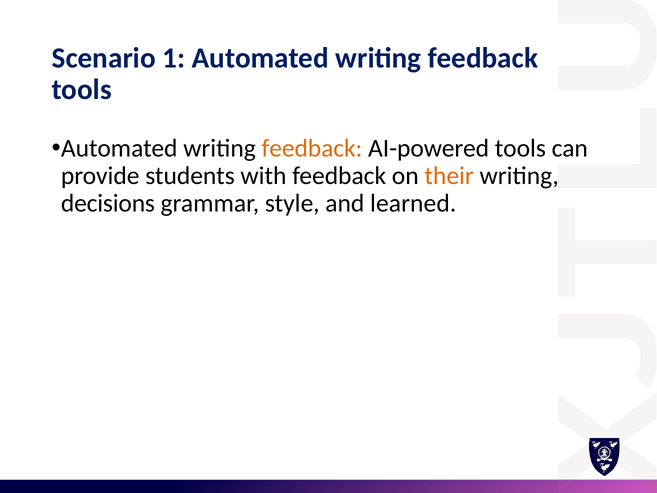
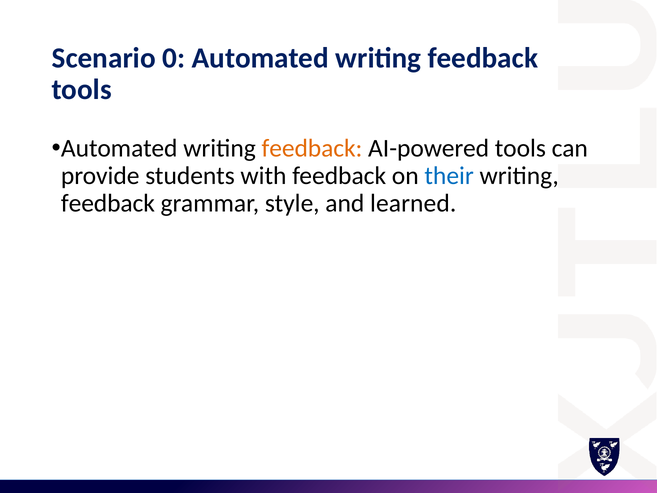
1: 1 -> 0
their colour: orange -> blue
decisions at (108, 203): decisions -> feedback
